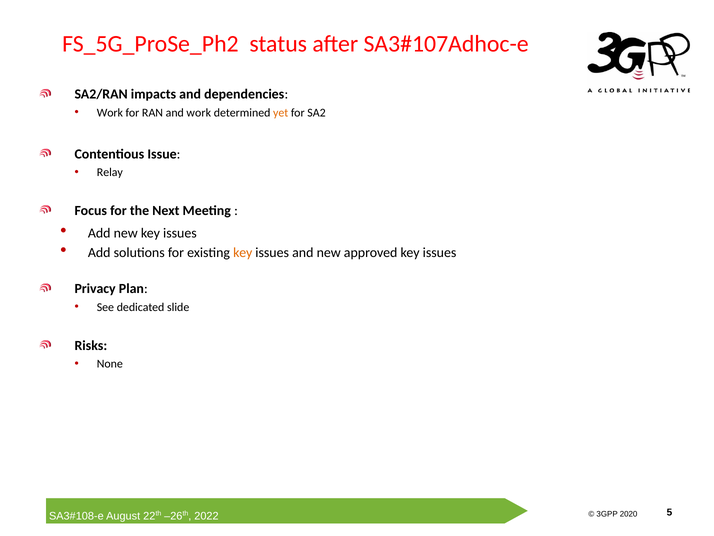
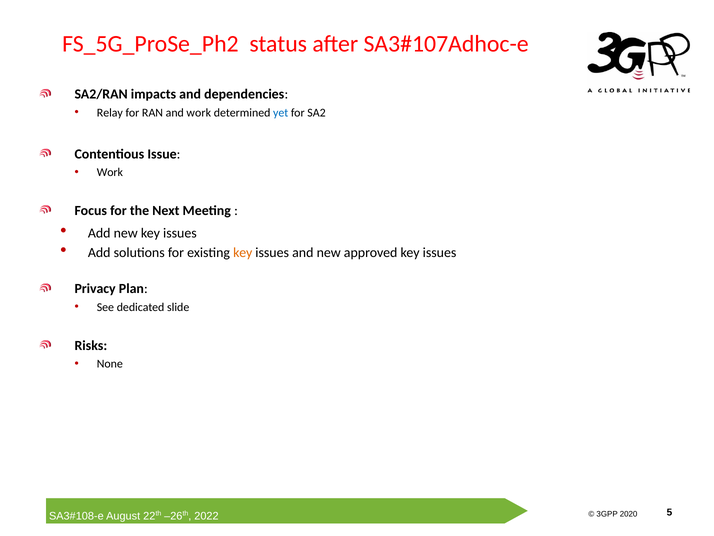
Work at (110, 113): Work -> Relay
yet colour: orange -> blue
Relay at (110, 172): Relay -> Work
